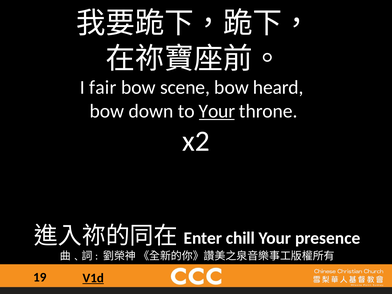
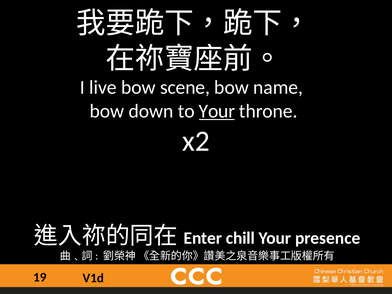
fair: fair -> live
heard: heard -> name
V1d underline: present -> none
